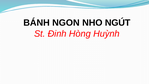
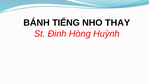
NGON: NGON -> TIẾNG
NGÚT: NGÚT -> THAY
